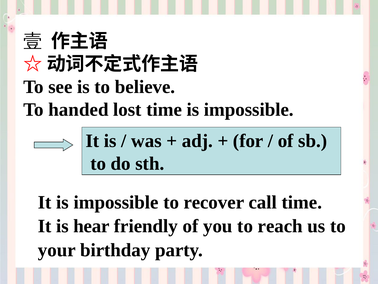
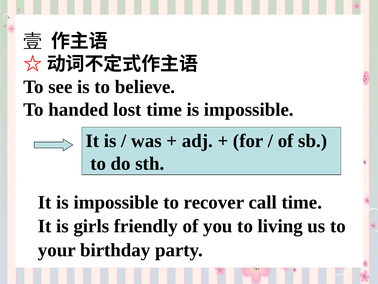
hear: hear -> girls
reach: reach -> living
